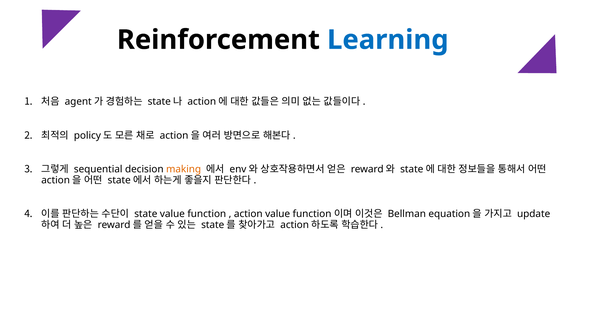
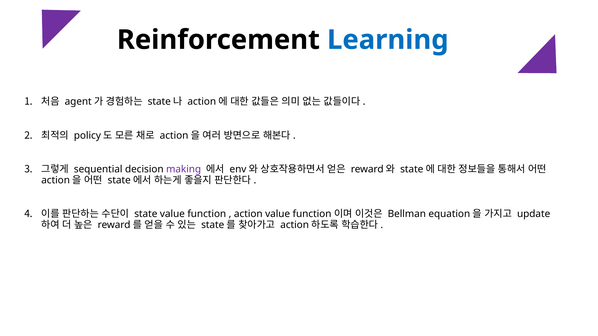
making colour: orange -> purple
